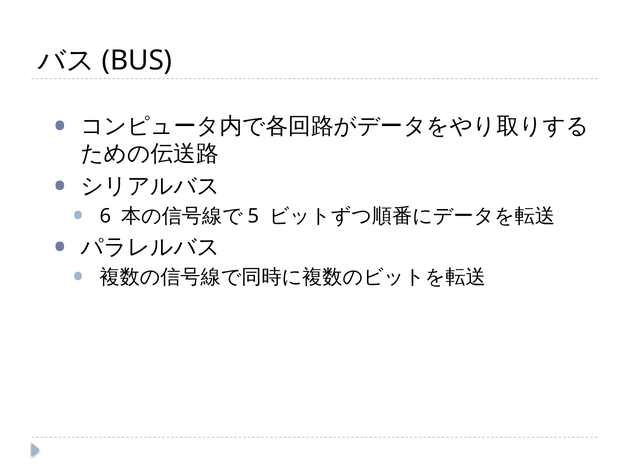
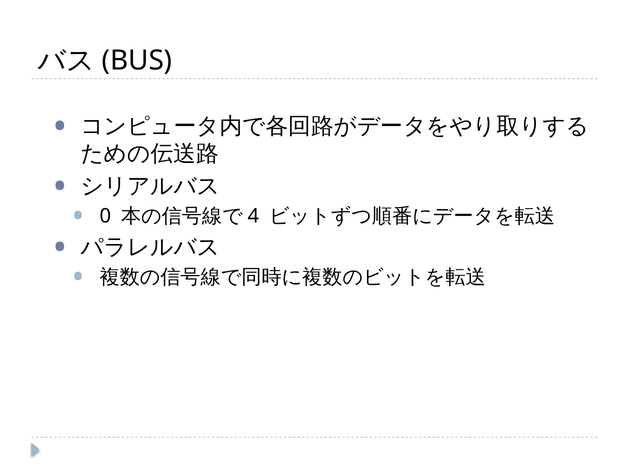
6: 6 -> 0
5: 5 -> 4
